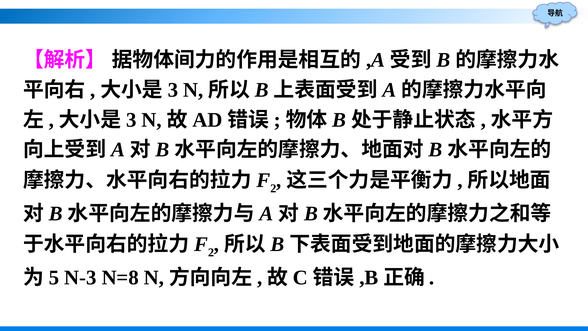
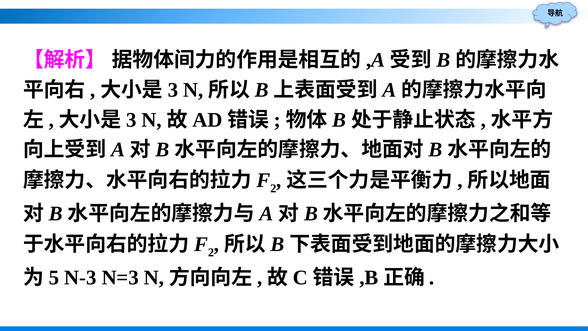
N=8: N=8 -> N=3
